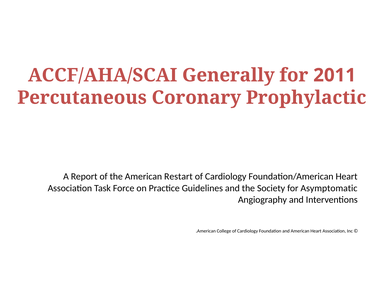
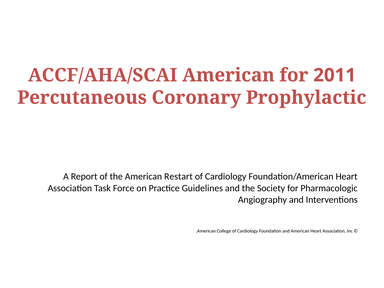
ACCF/AHA/SCAI Generally: Generally -> American
Asymptomatic: Asymptomatic -> Pharmacologic
